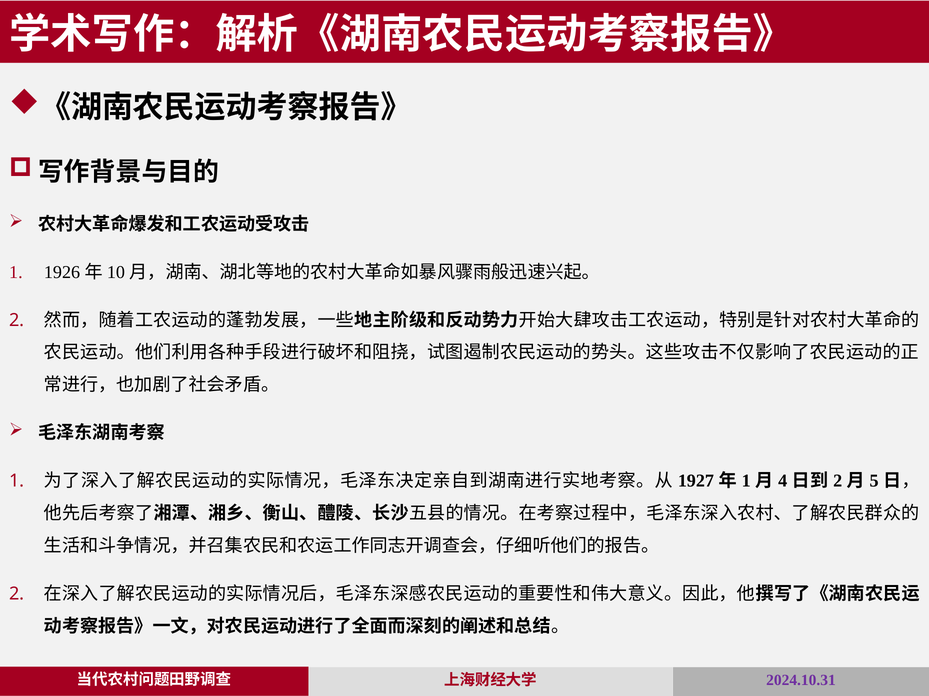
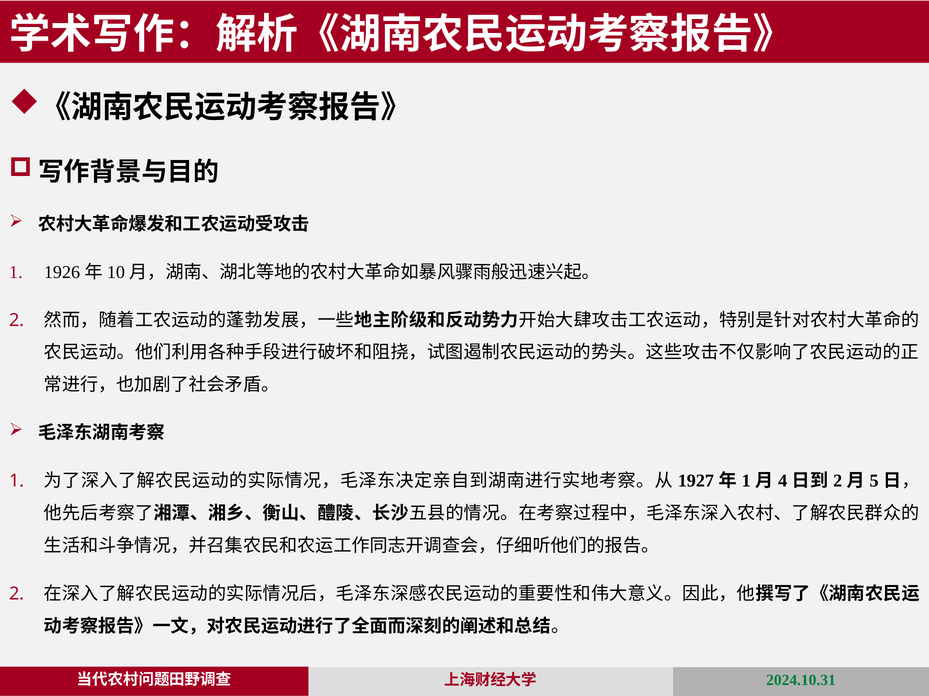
2024.10.31 colour: purple -> green
